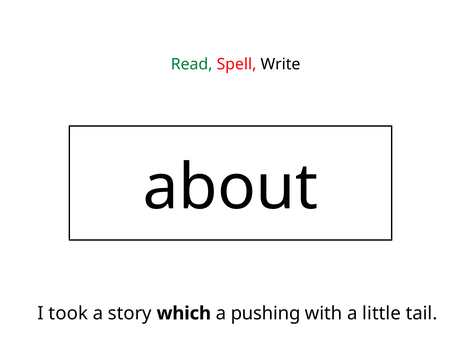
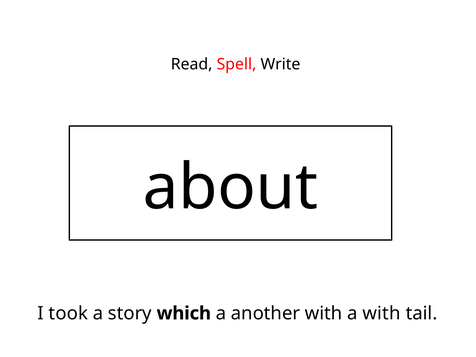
Read colour: green -> black
pushing: pushing -> another
a little: little -> with
